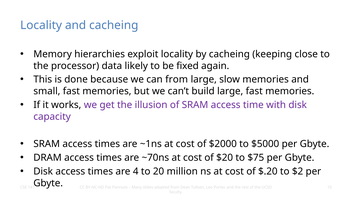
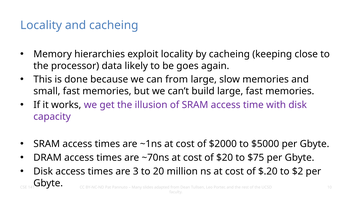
fixed: fixed -> goes
4: 4 -> 3
